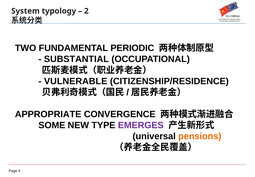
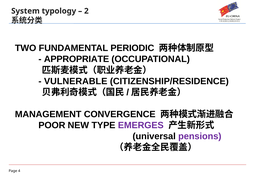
SUBSTANTIAL: SUBSTANTIAL -> APPROPRIATE
APPROPRIATE: APPROPRIATE -> MANAGEMENT
SOME: SOME -> POOR
pensions colour: orange -> purple
